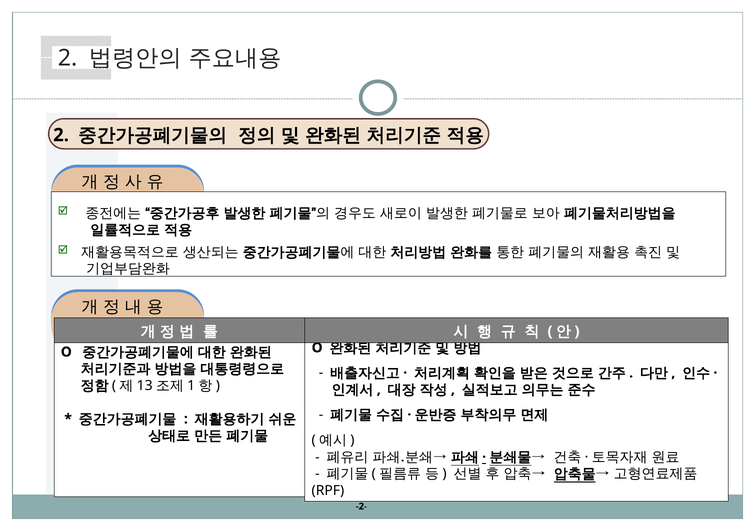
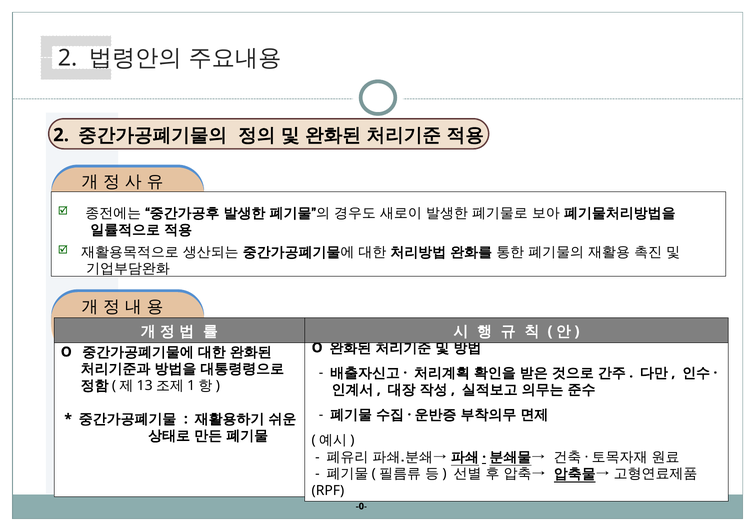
-2-: -2- -> -0-
